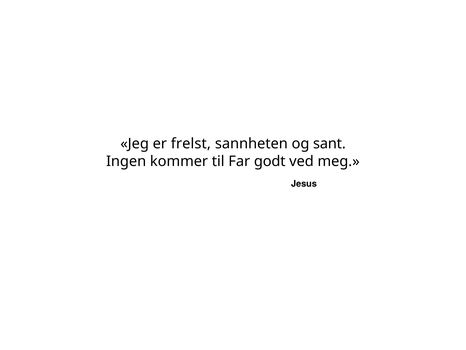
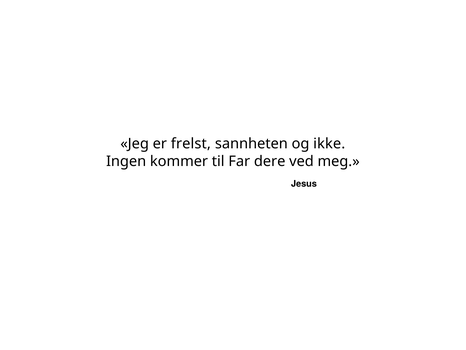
sant: sant -> ikke
godt: godt -> dere
